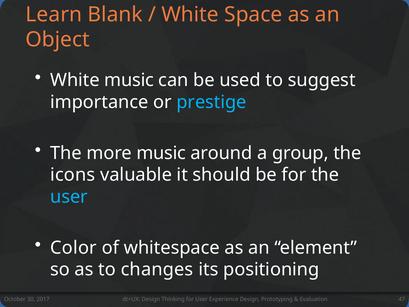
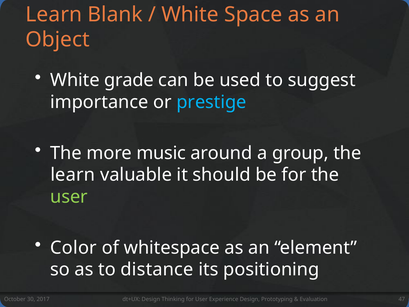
White music: music -> grade
icons at (73, 175): icons -> learn
user at (69, 197) colour: light blue -> light green
changes: changes -> distance
